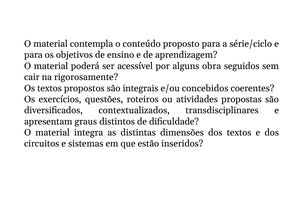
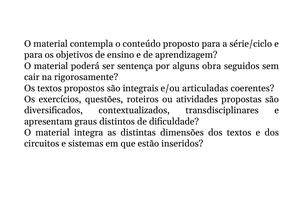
acessível: acessível -> sentença
concebidos: concebidos -> articuladas
